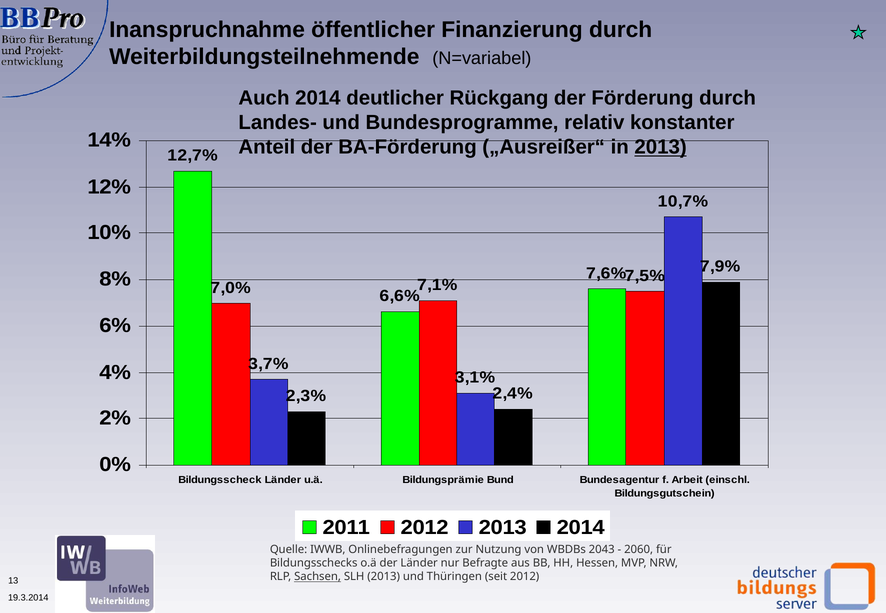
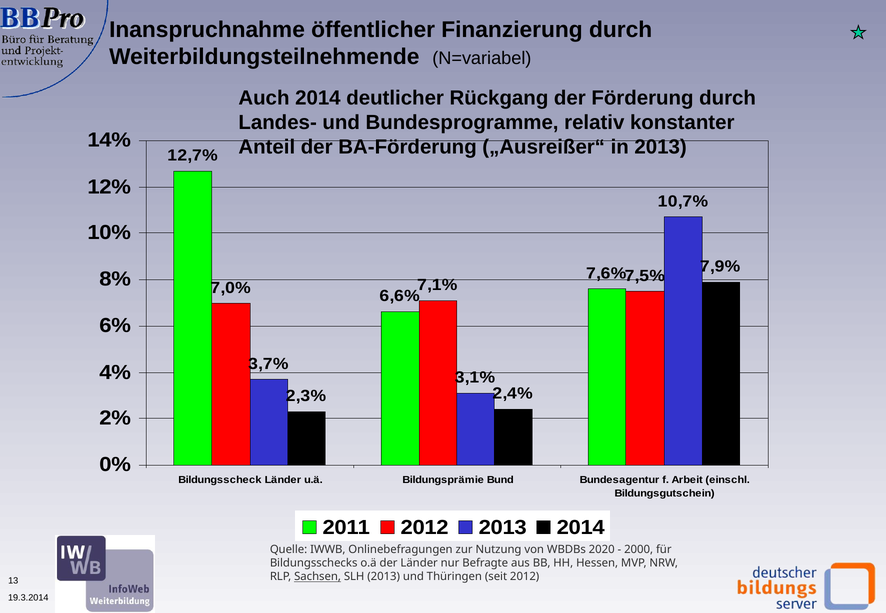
2013 at (661, 147) underline: present -> none
2043: 2043 -> 2020
2060: 2060 -> 2000
